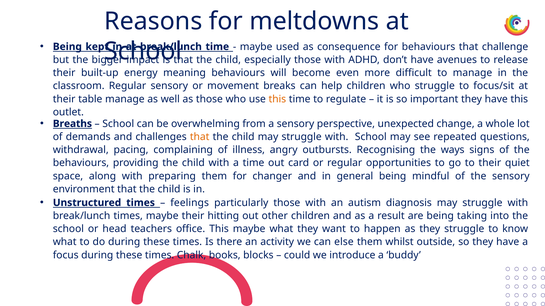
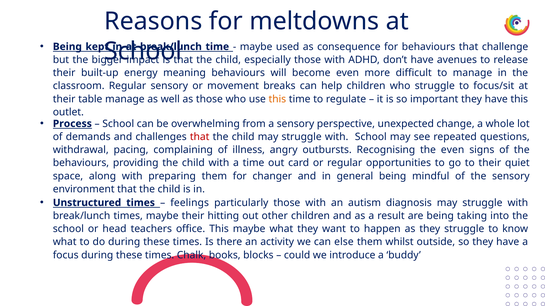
Breaths: Breaths -> Process
that at (200, 137) colour: orange -> red
the ways: ways -> even
